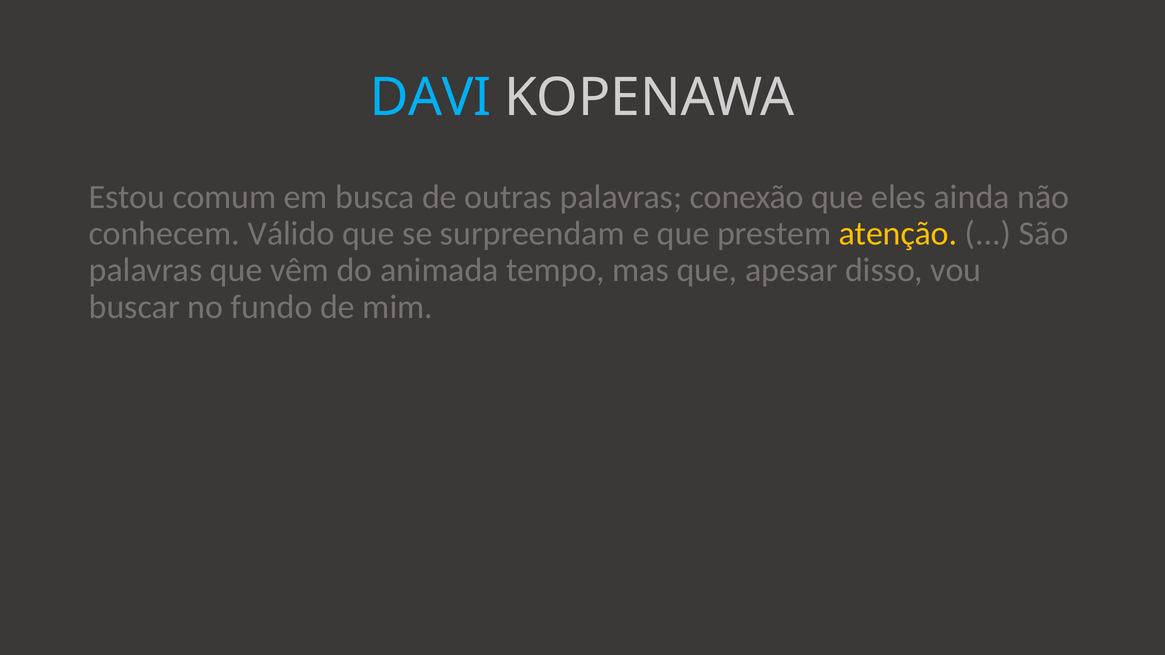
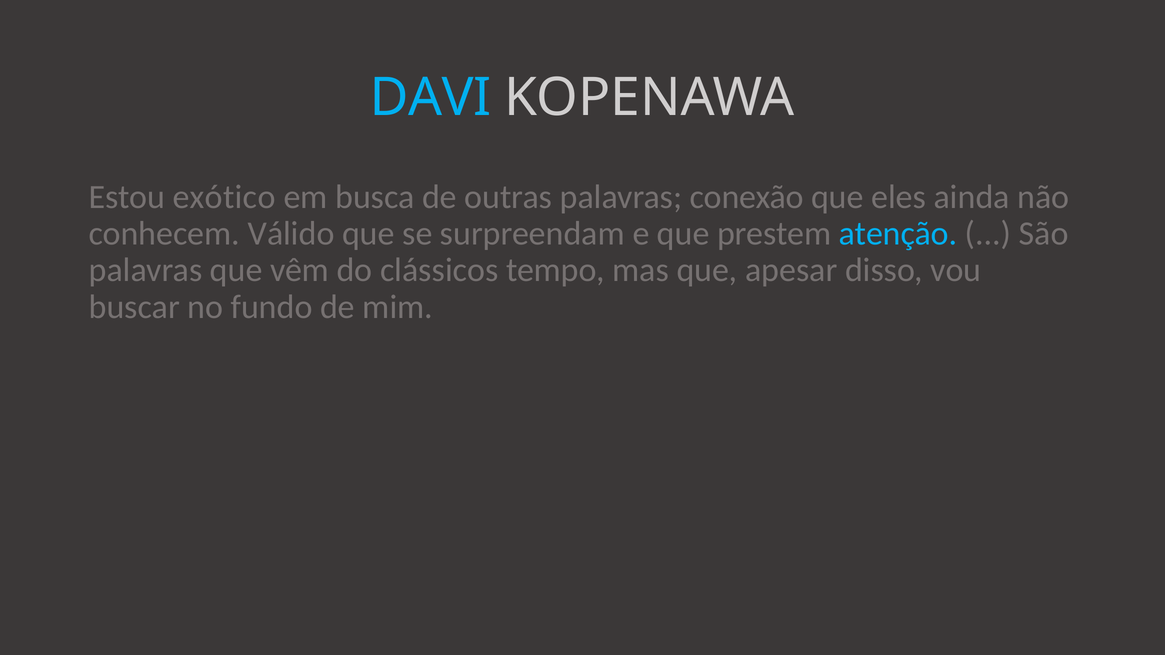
comum: comum -> exótico
atenção colour: yellow -> light blue
animada: animada -> clássicos
